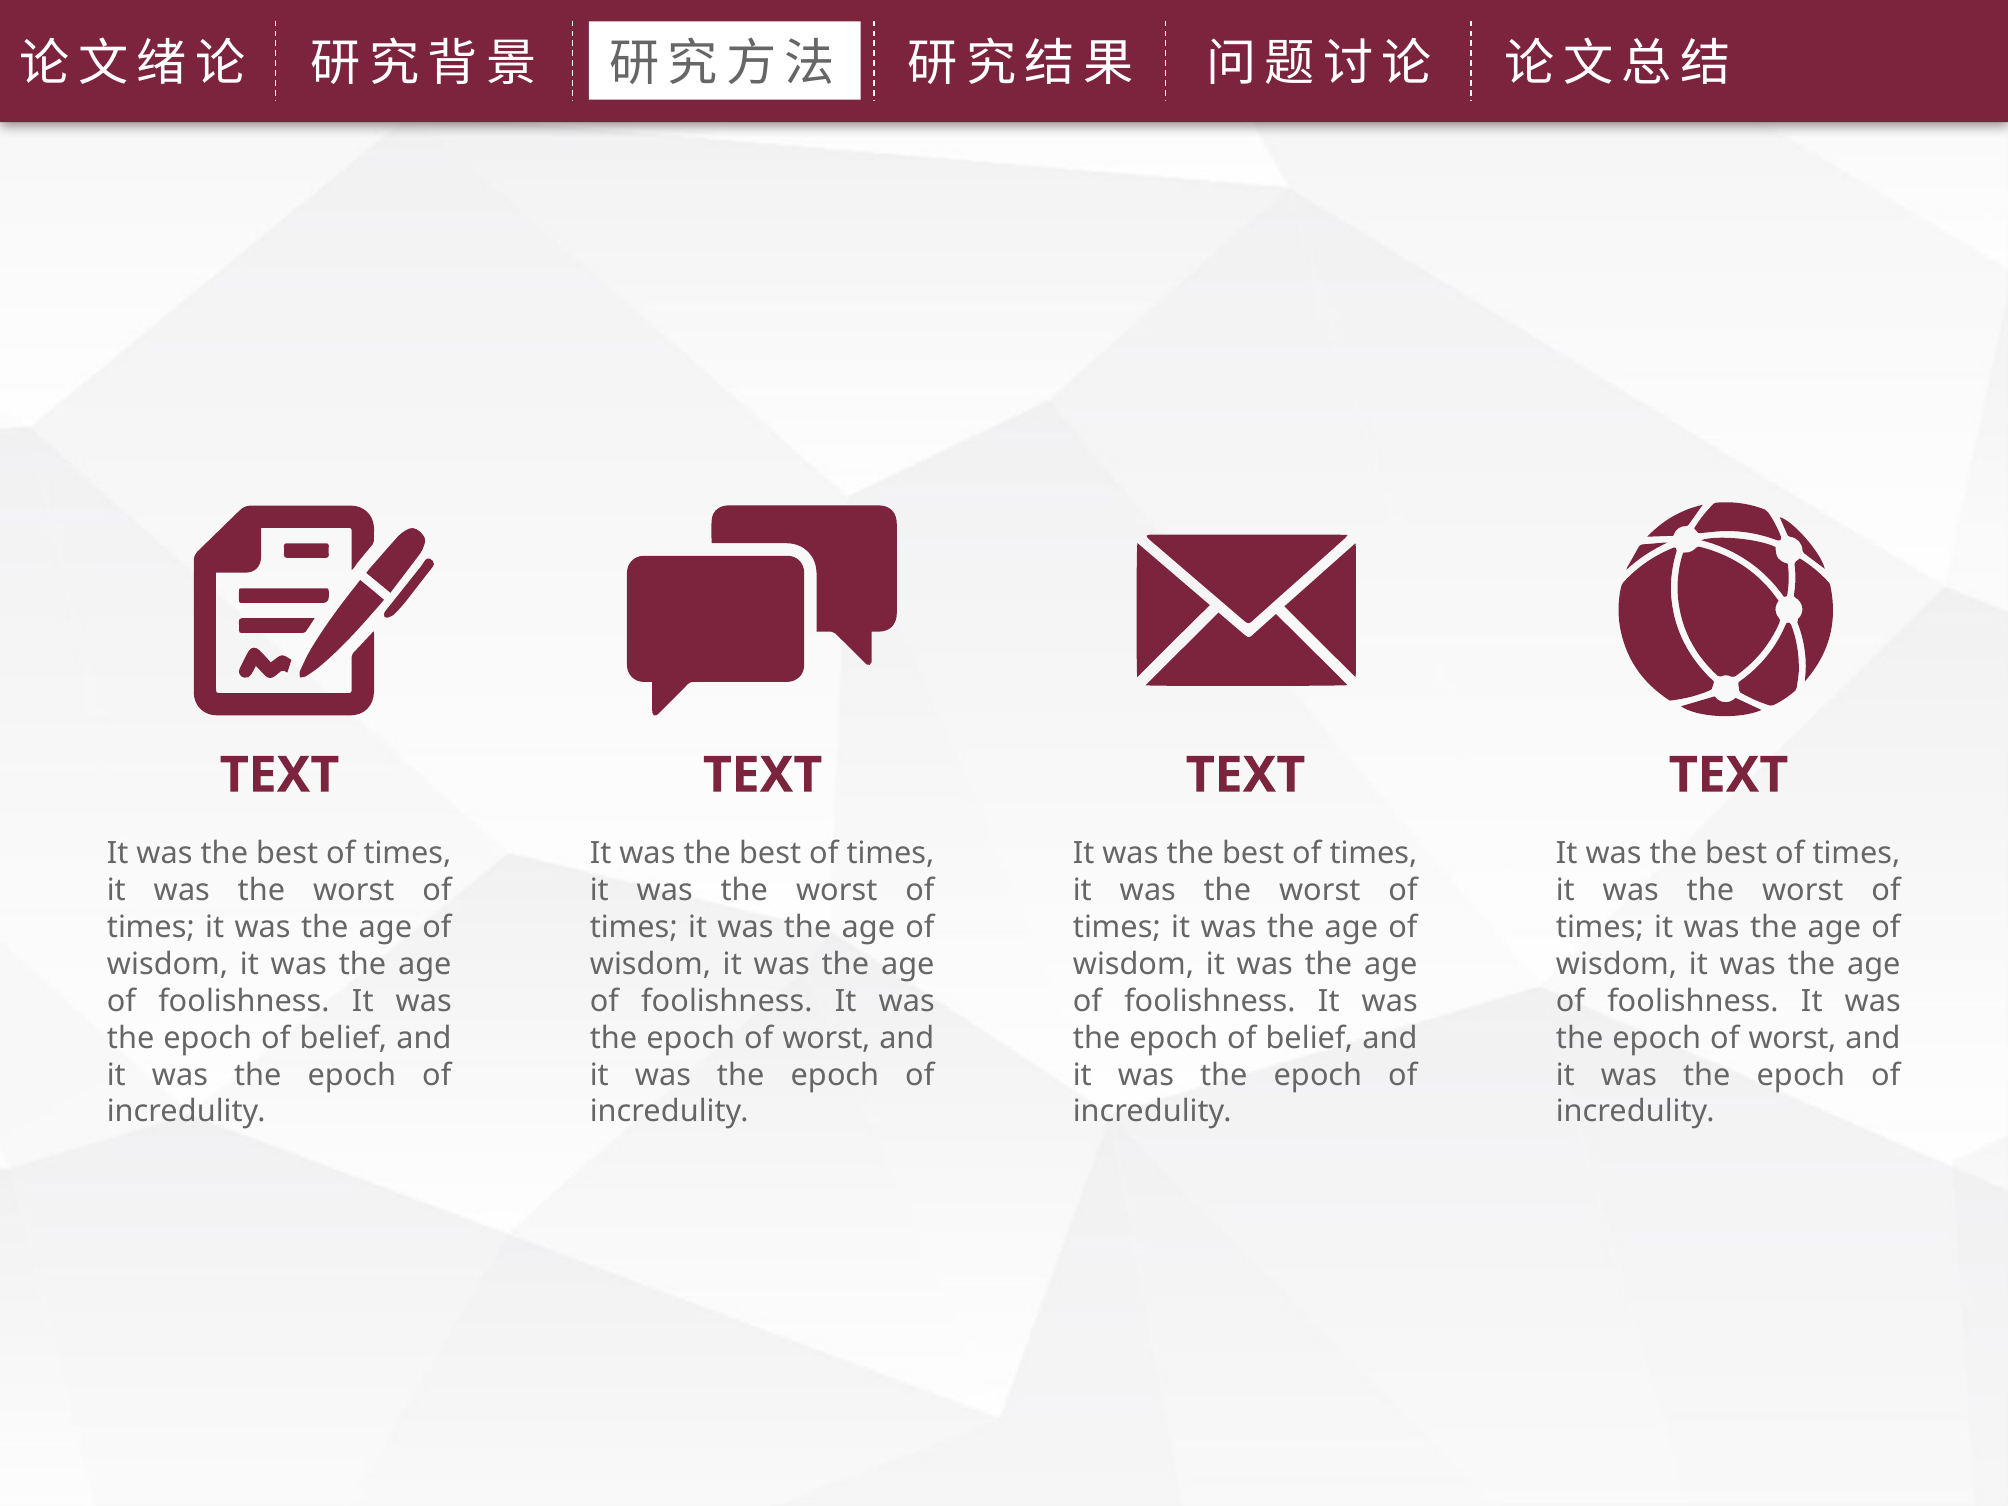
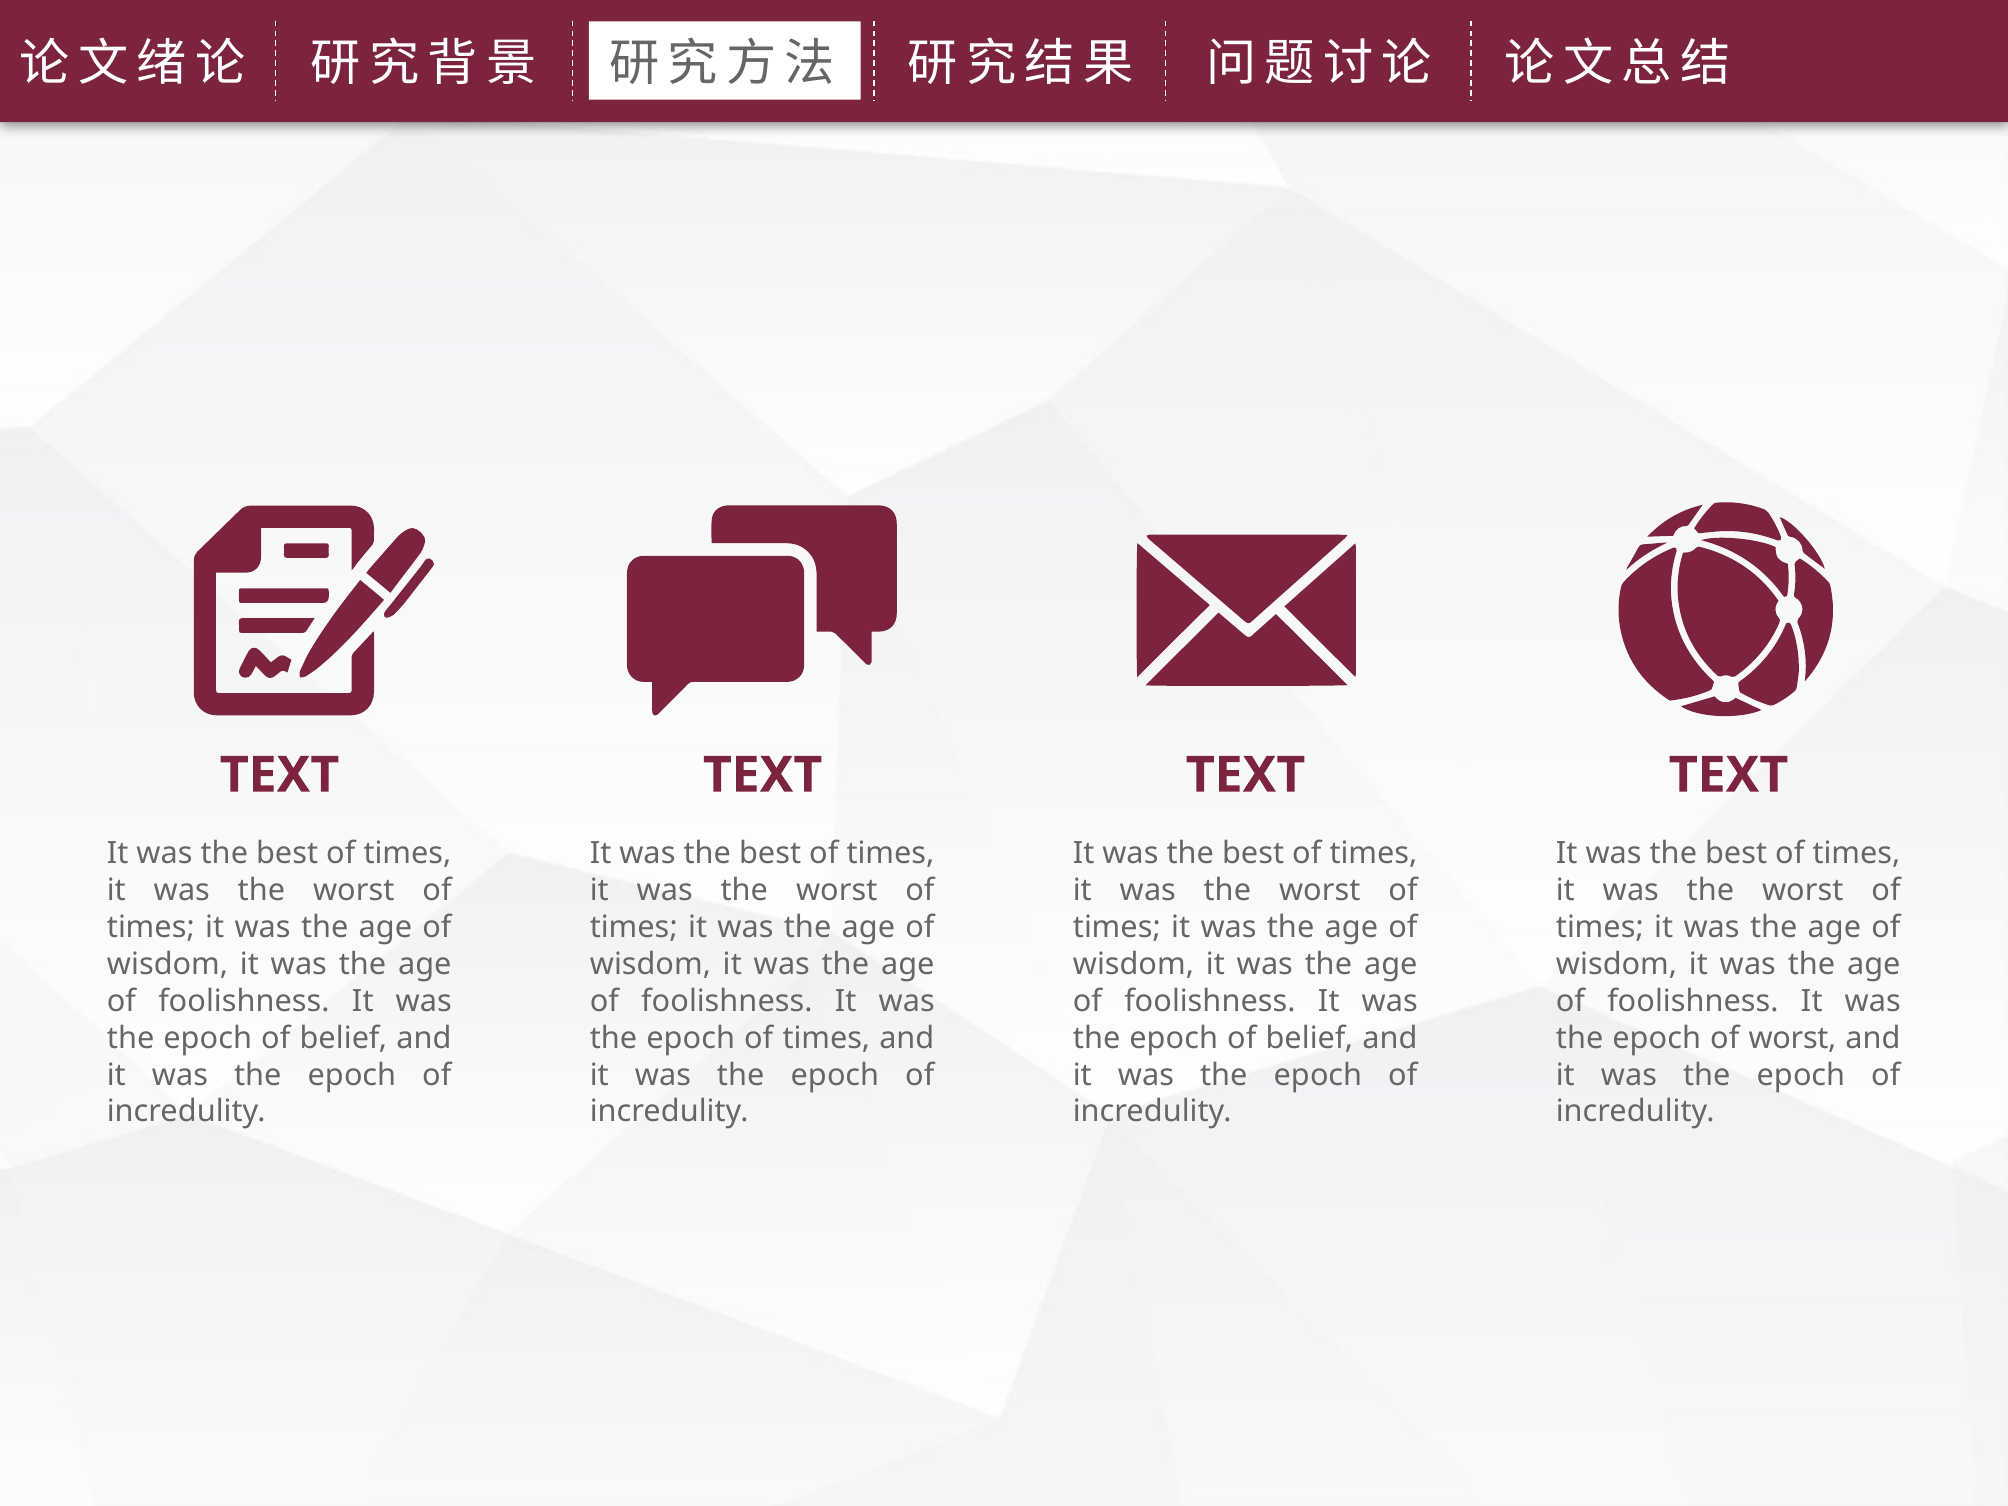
worst at (826, 1038): worst -> times
